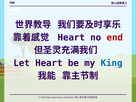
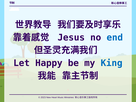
Heart at (71, 38): Heart -> Jesus
end colour: red -> blue
Let Heart: Heart -> Happy
